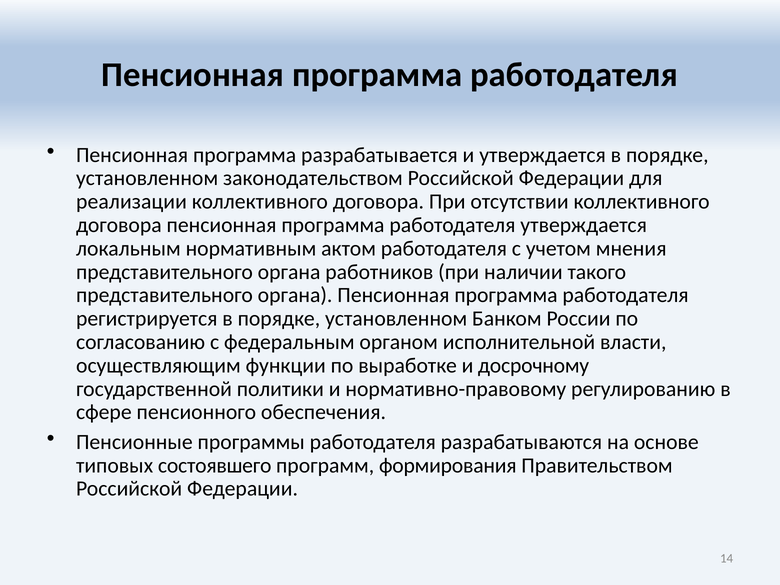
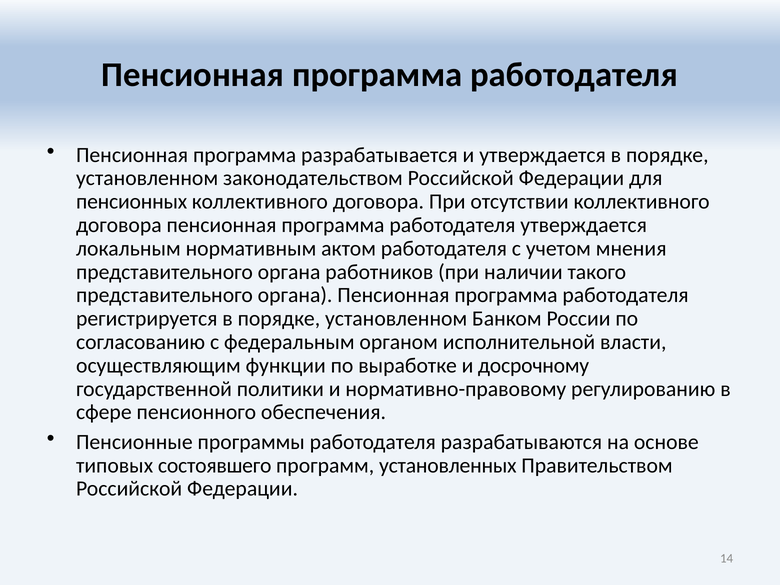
реализации: реализации -> пенсионных
формирования: формирования -> установленных
